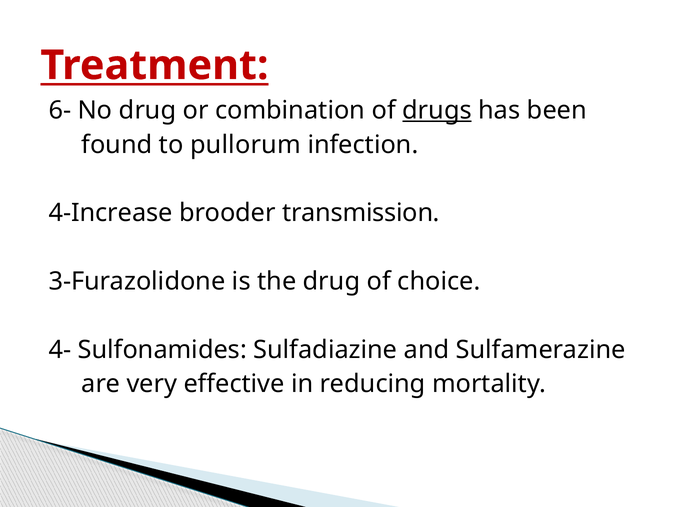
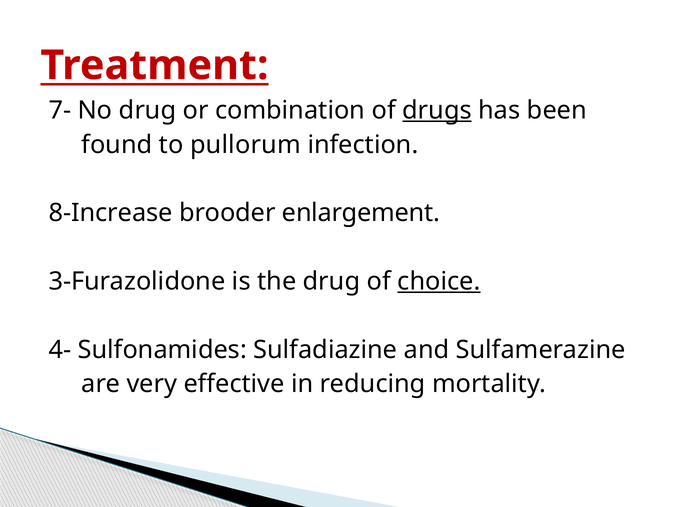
6-: 6- -> 7-
4-Increase: 4-Increase -> 8-Increase
transmission: transmission -> enlargement
choice underline: none -> present
